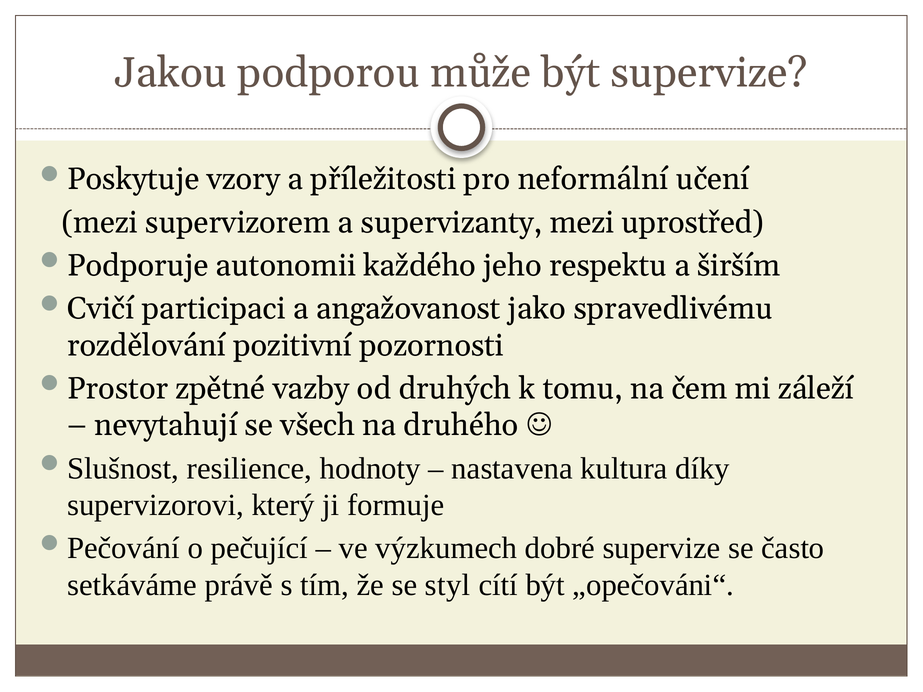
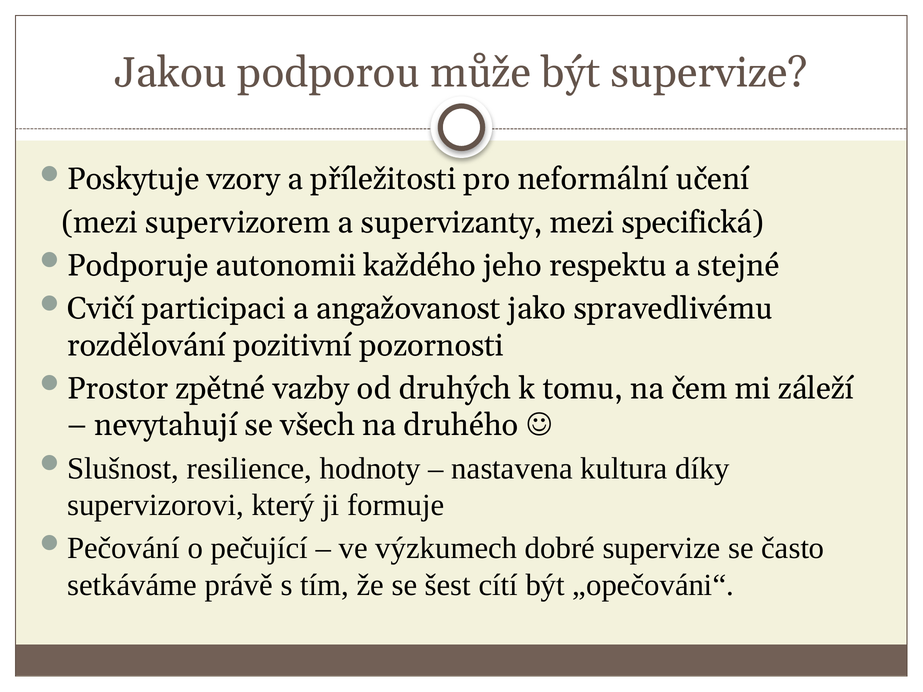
uprostřed: uprostřed -> specifická
širším: širším -> stejné
styl: styl -> šest
